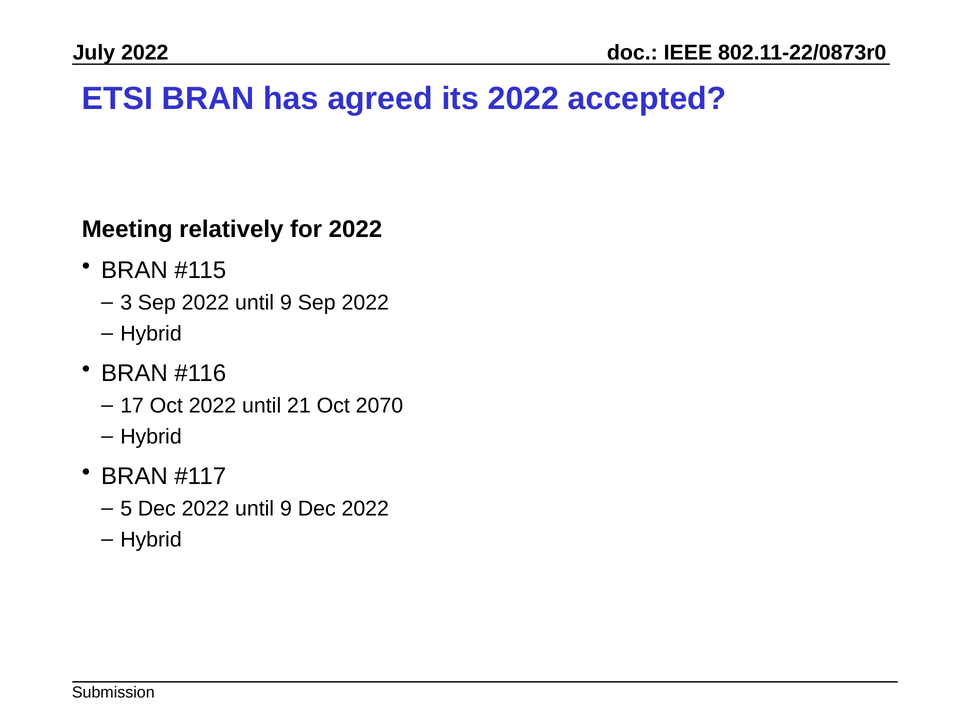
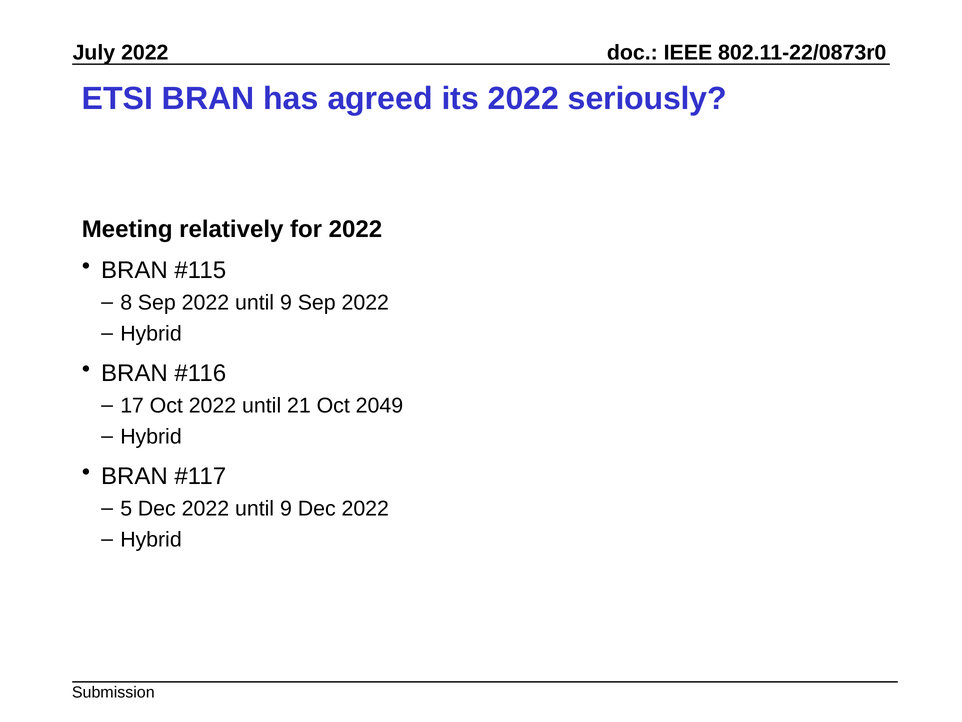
accepted: accepted -> seriously
3: 3 -> 8
2070: 2070 -> 2049
